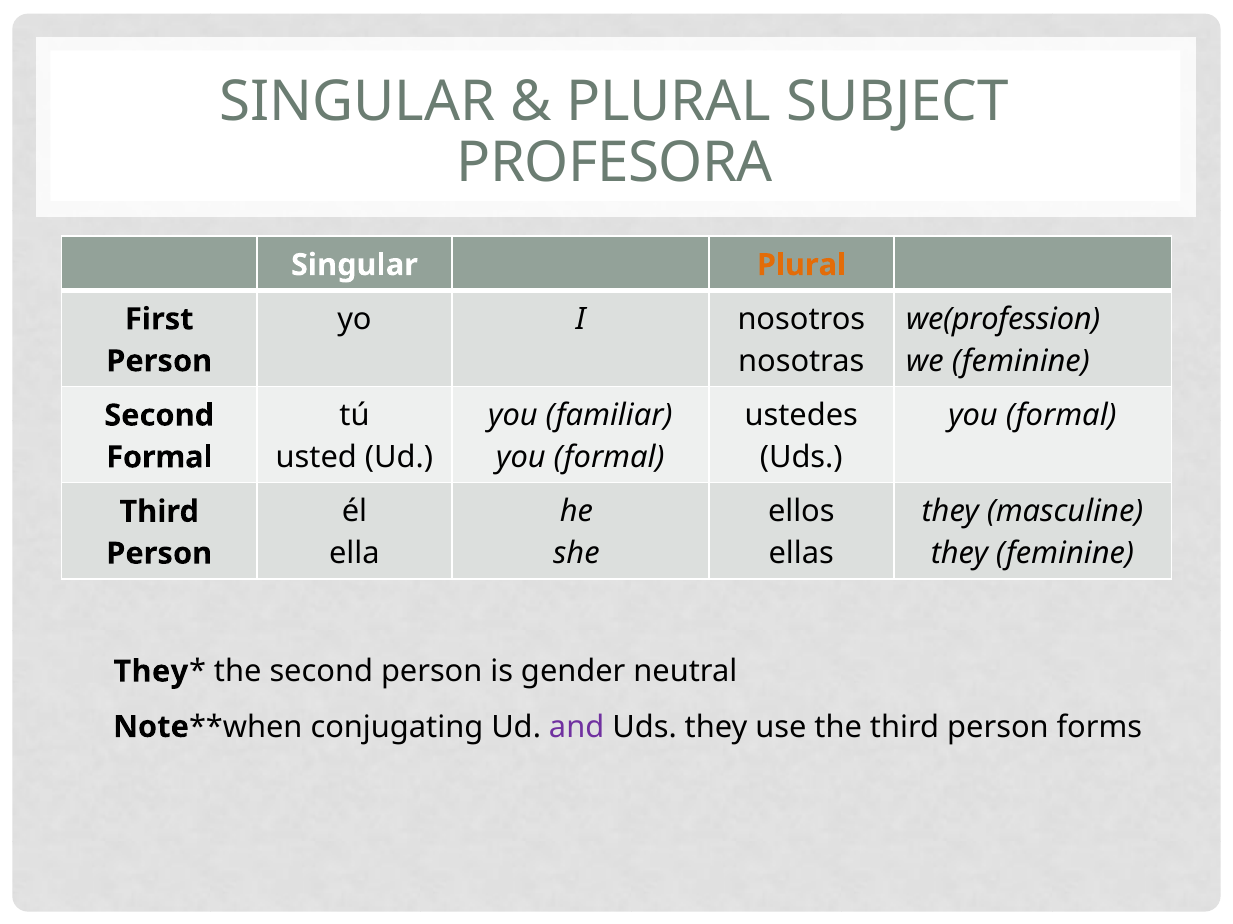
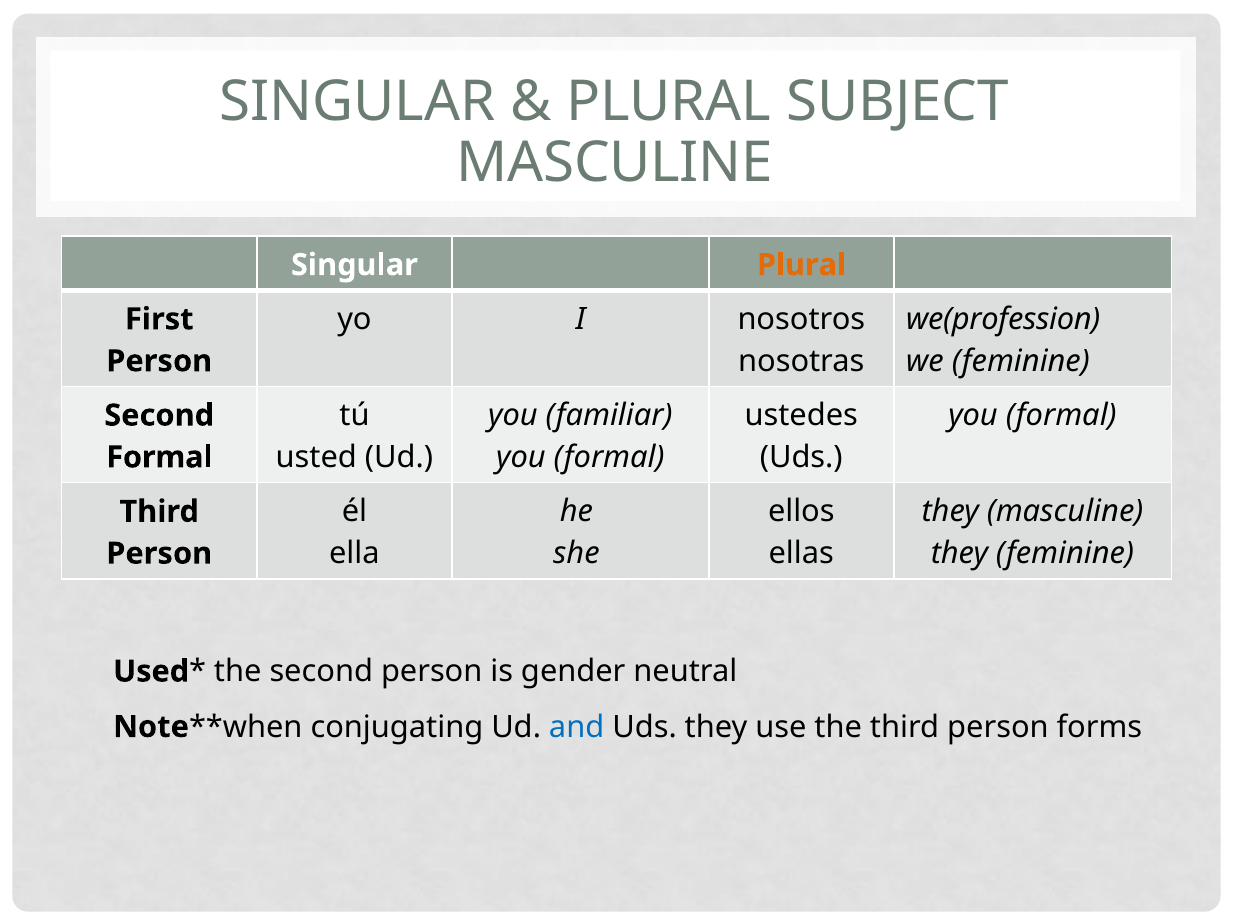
PROFESORA at (615, 163): PROFESORA -> MASCULINE
They at (151, 672): They -> Used
and colour: purple -> blue
